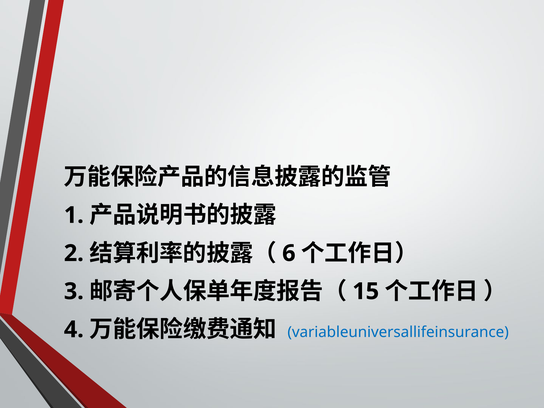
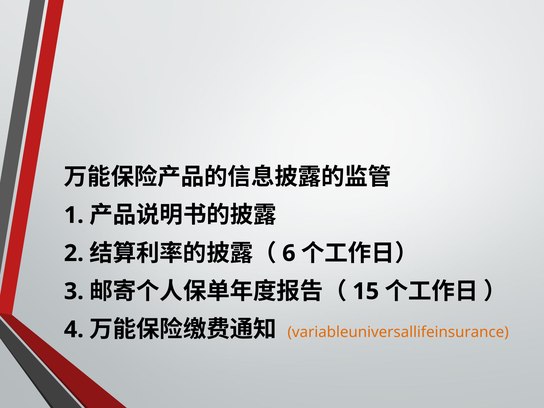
variableuniversallifeinsurance colour: blue -> orange
